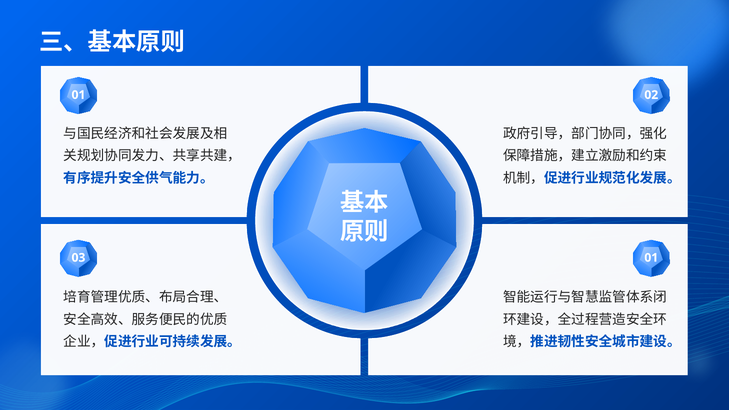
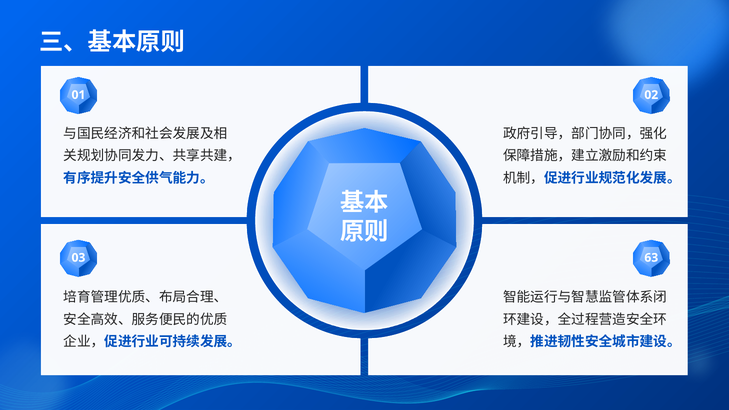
03 01: 01 -> 63
